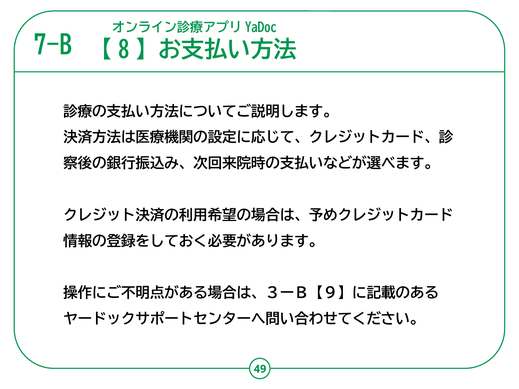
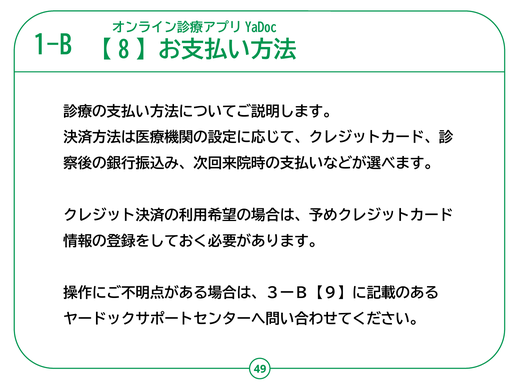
7-B: 7-B -> 1-B
